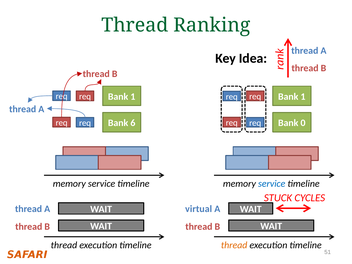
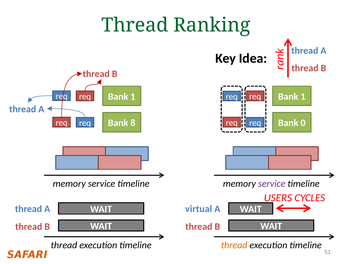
6: 6 -> 8
service at (272, 184) colour: blue -> purple
STUCK: STUCK -> USERS
